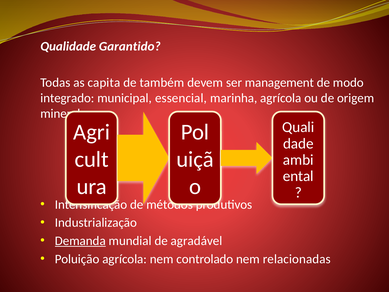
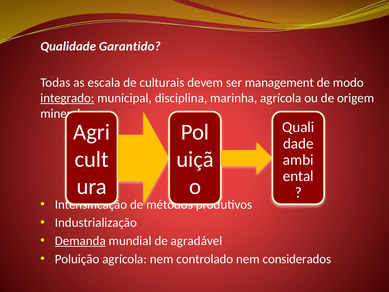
capita: capita -> escala
também: também -> culturais
integrado underline: none -> present
essencial: essencial -> disciplina
relacionadas: relacionadas -> considerados
